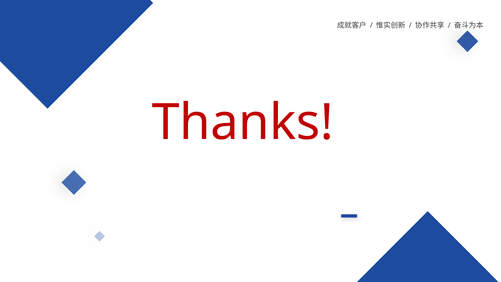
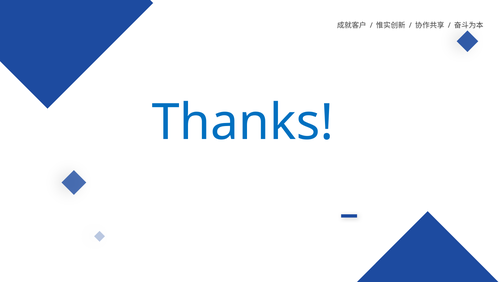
Thanks colour: red -> blue
